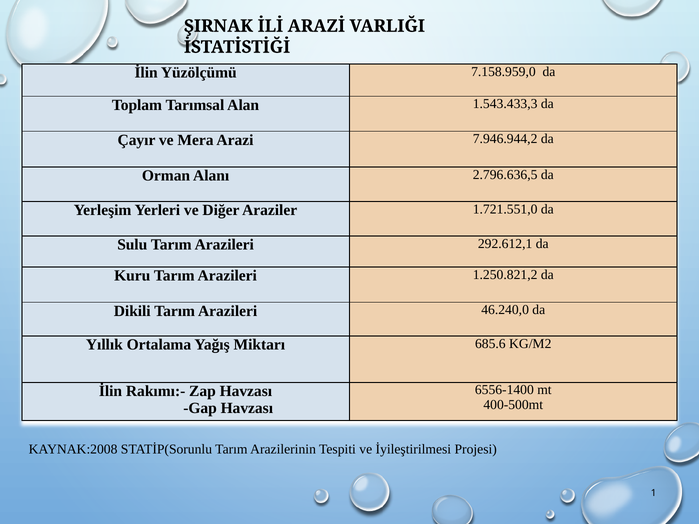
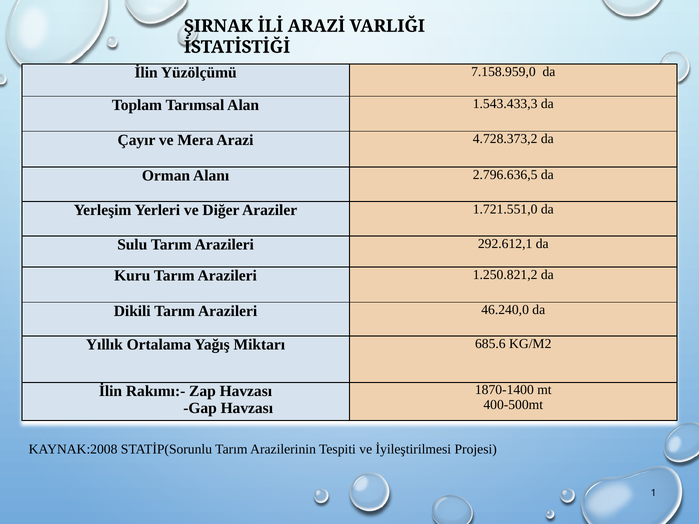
7.946.944,2: 7.946.944,2 -> 4.728.373,2
6556-1400: 6556-1400 -> 1870-1400
